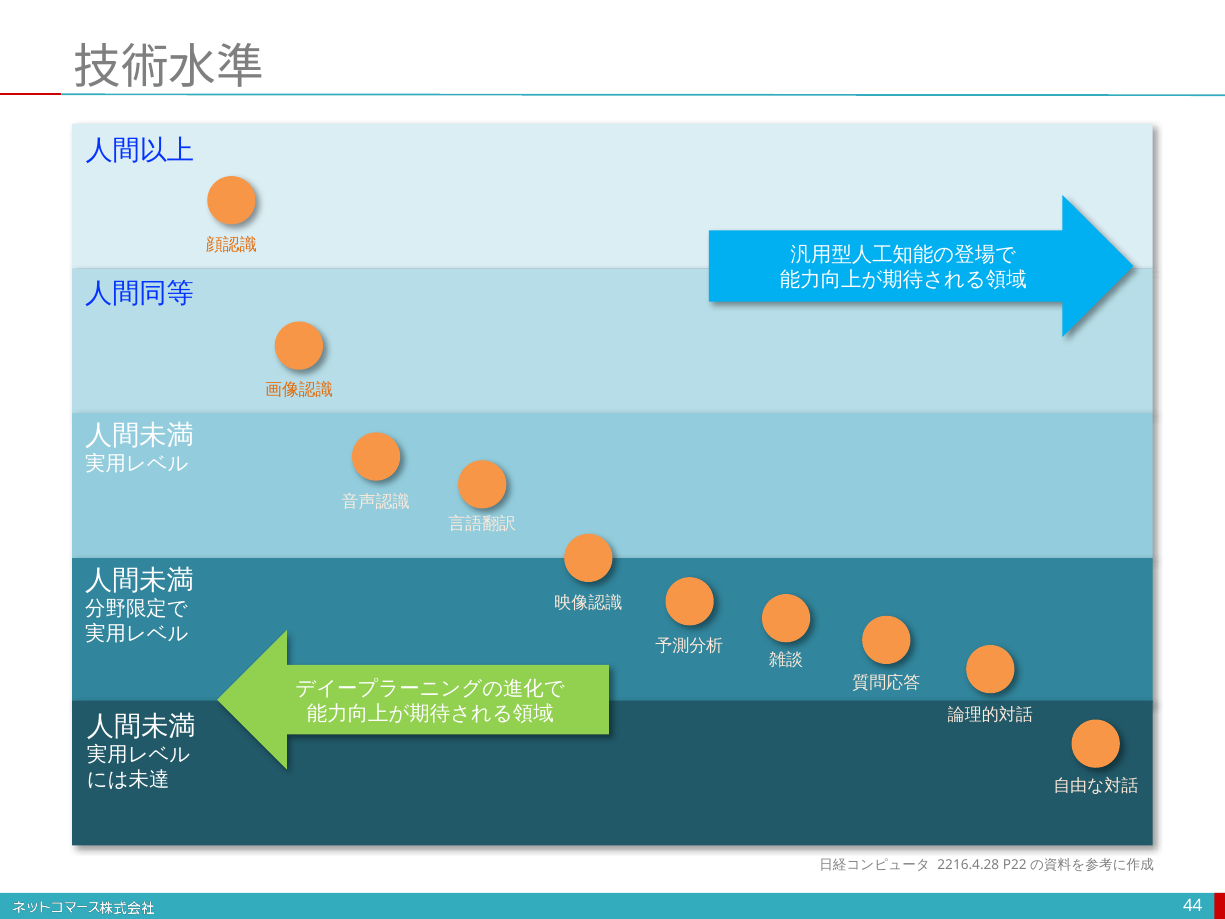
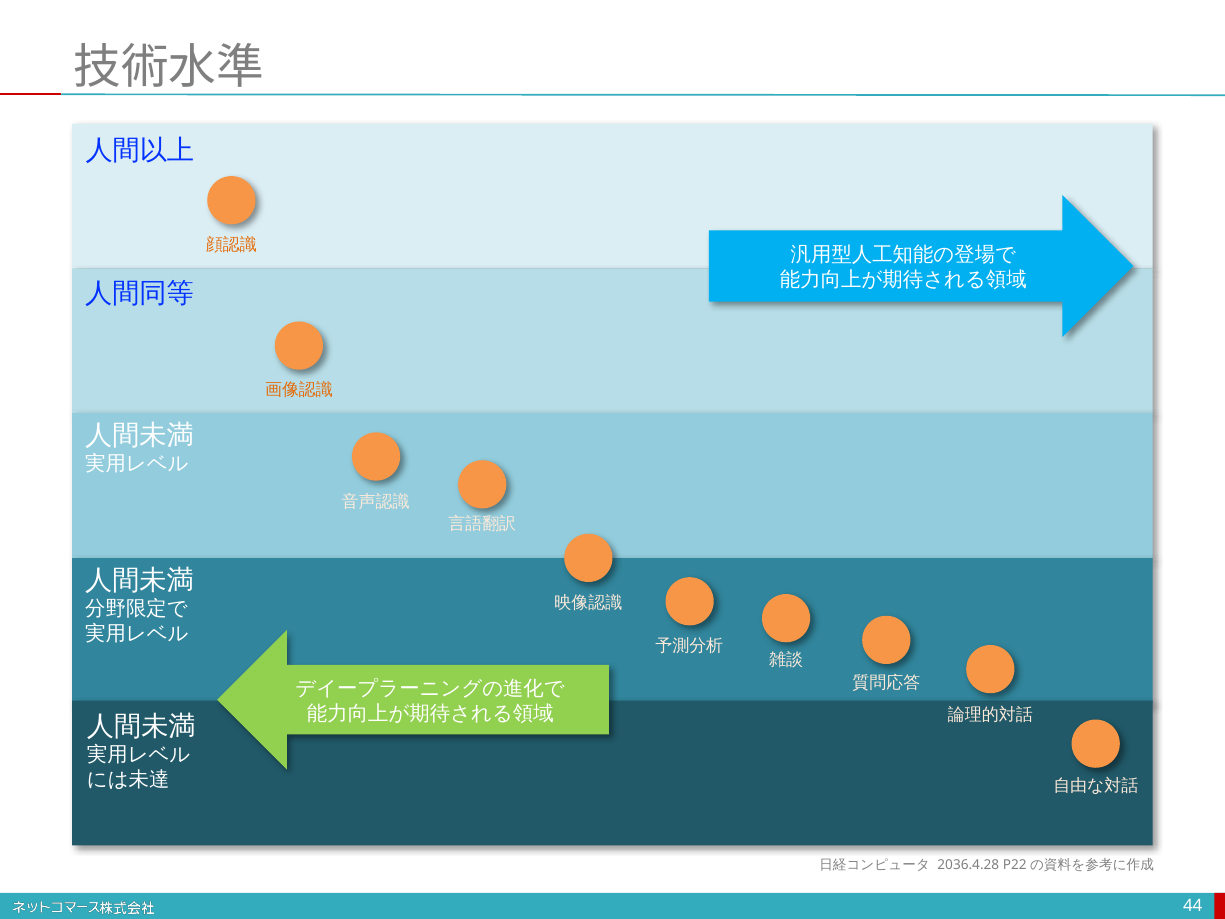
2216.4.28: 2216.4.28 -> 2036.4.28
